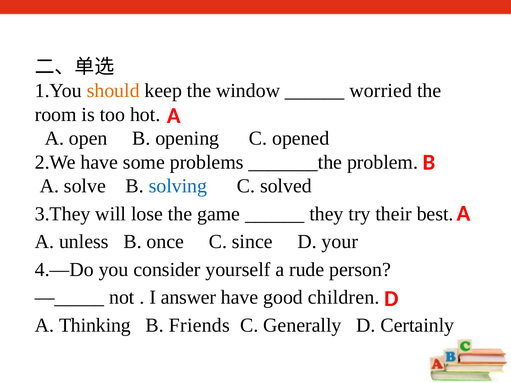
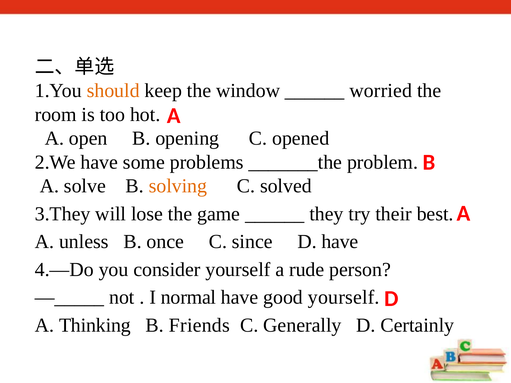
solving colour: blue -> orange
D your: your -> have
answer: answer -> normal
good children: children -> yourself
